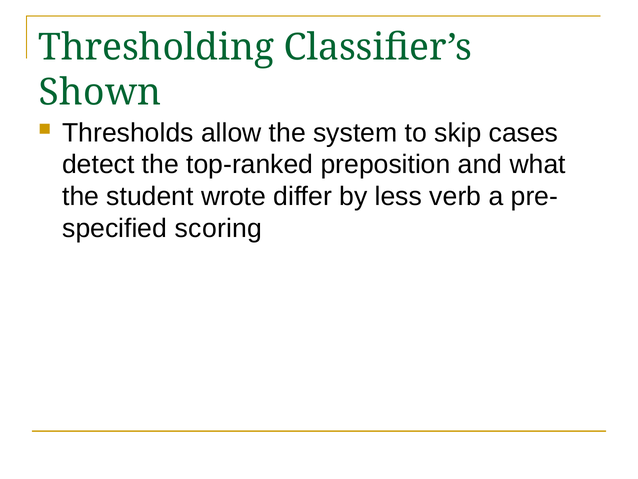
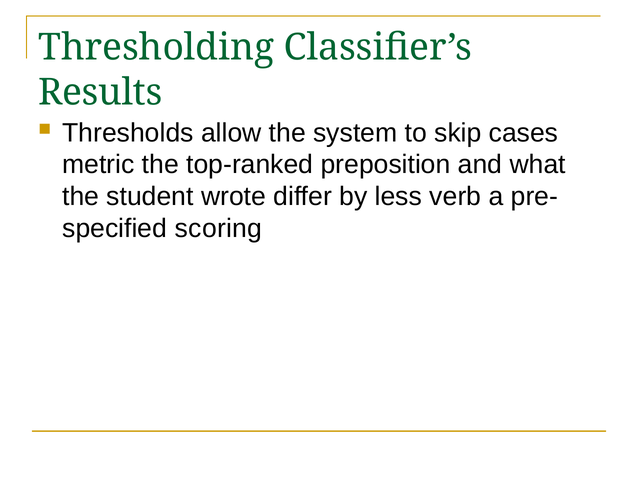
Shown: Shown -> Results
detect: detect -> metric
